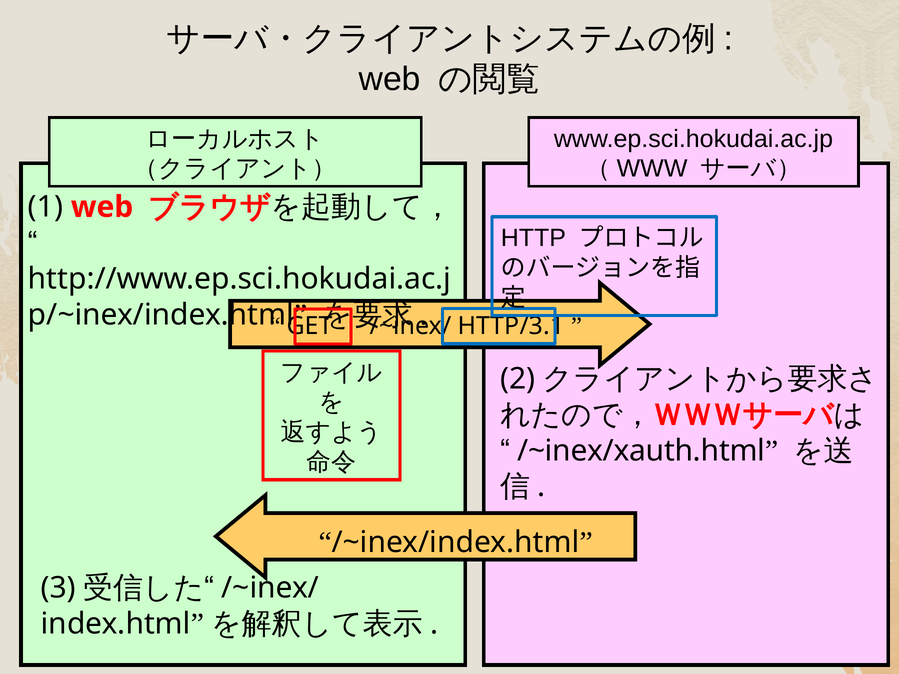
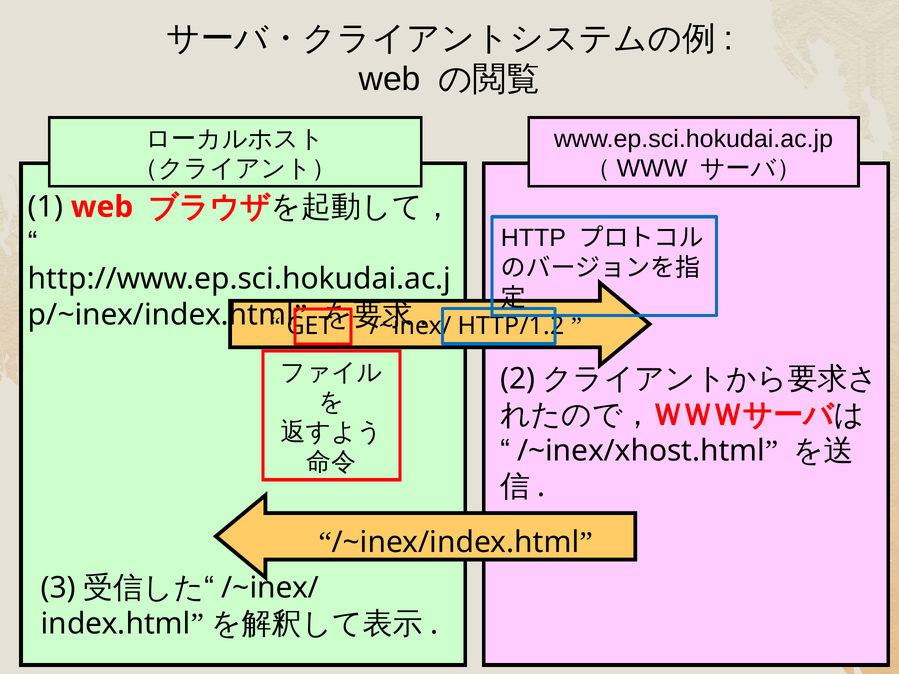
HTTP/3.1: HTTP/3.1 -> HTTP/1.2
/~inex/xauth.html: /~inex/xauth.html -> /~inex/xhost.html
